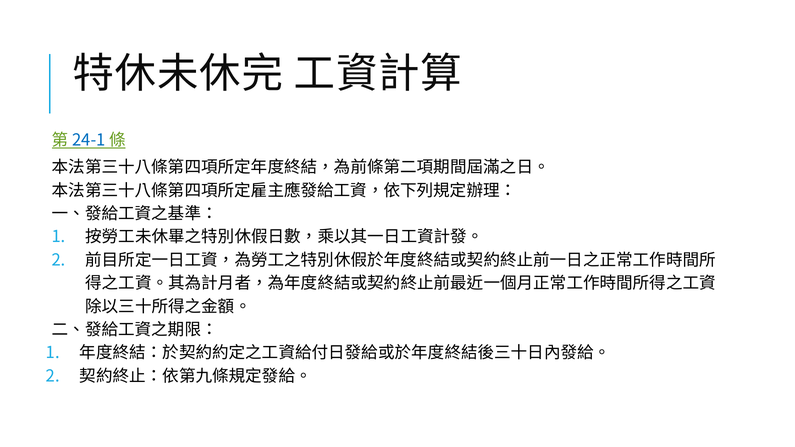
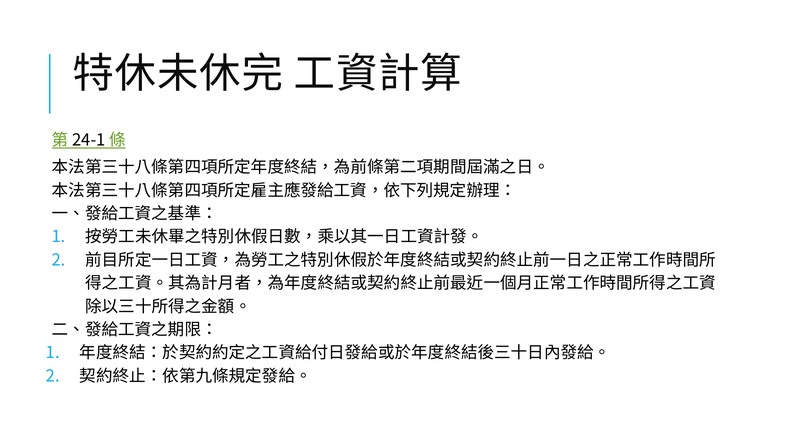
24-1 colour: blue -> black
